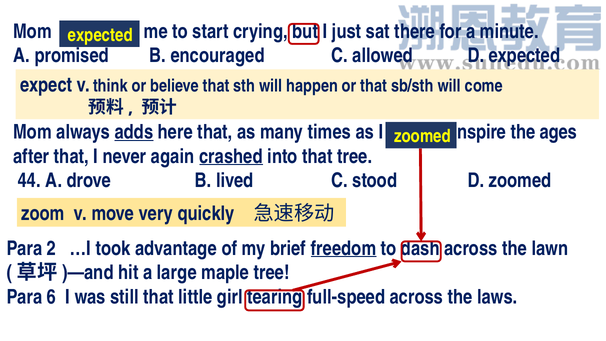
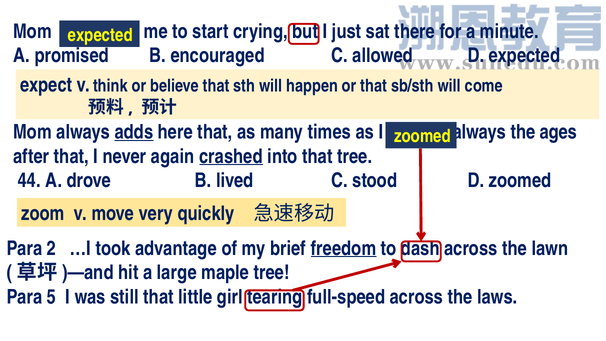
inspire at (479, 132): inspire -> always
6: 6 -> 5
